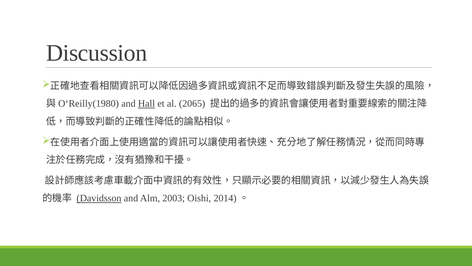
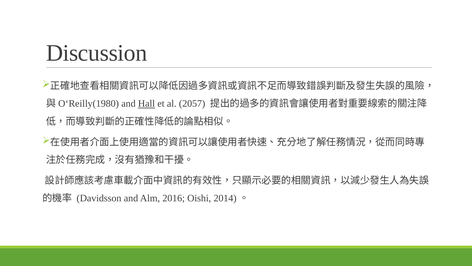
2065: 2065 -> 2057
Davidsson underline: present -> none
2003: 2003 -> 2016
